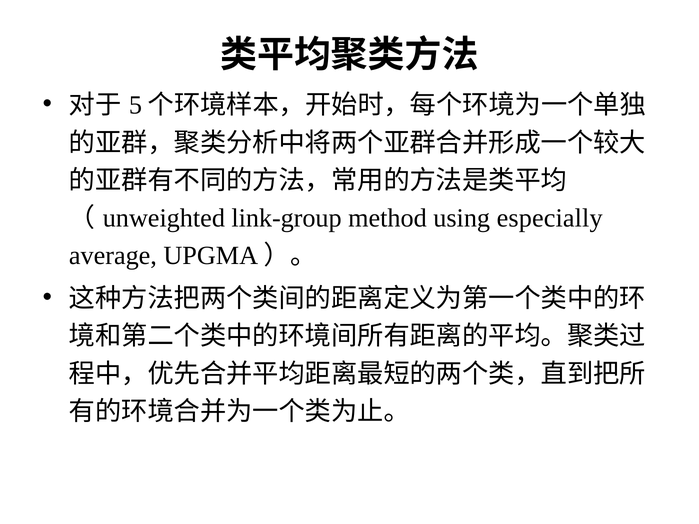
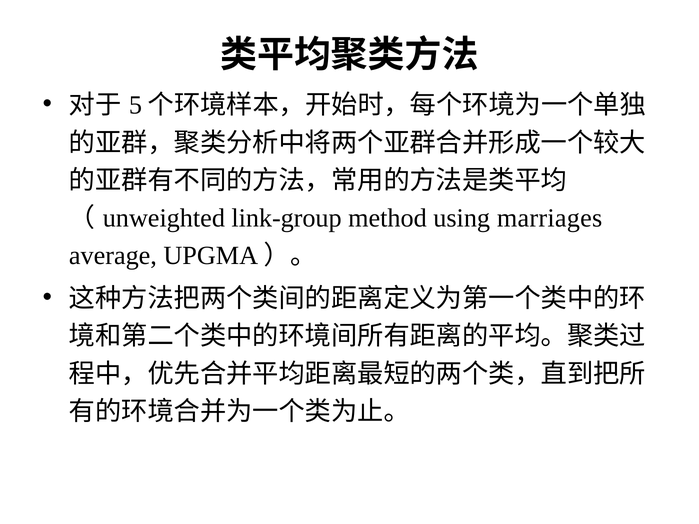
especially: especially -> marriages
